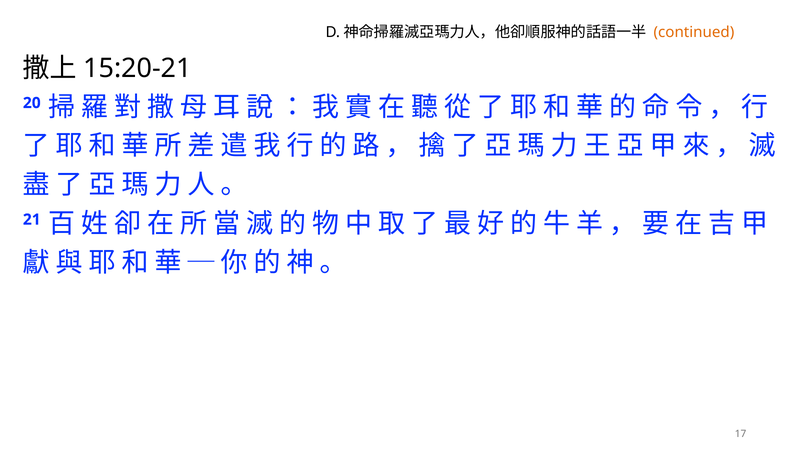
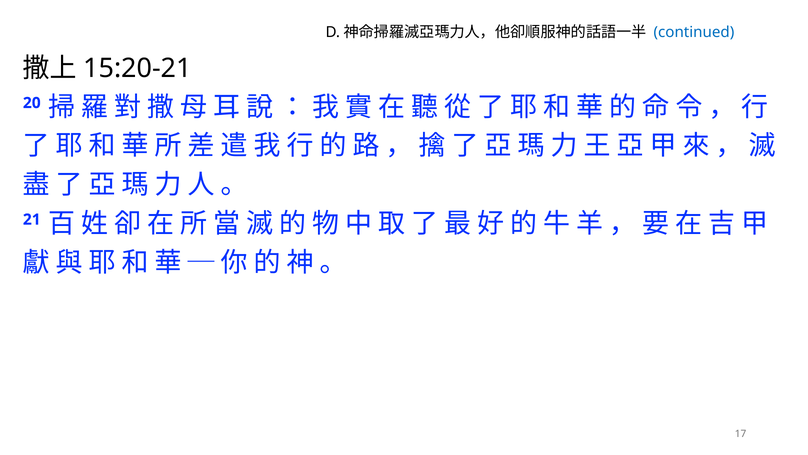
continued colour: orange -> blue
